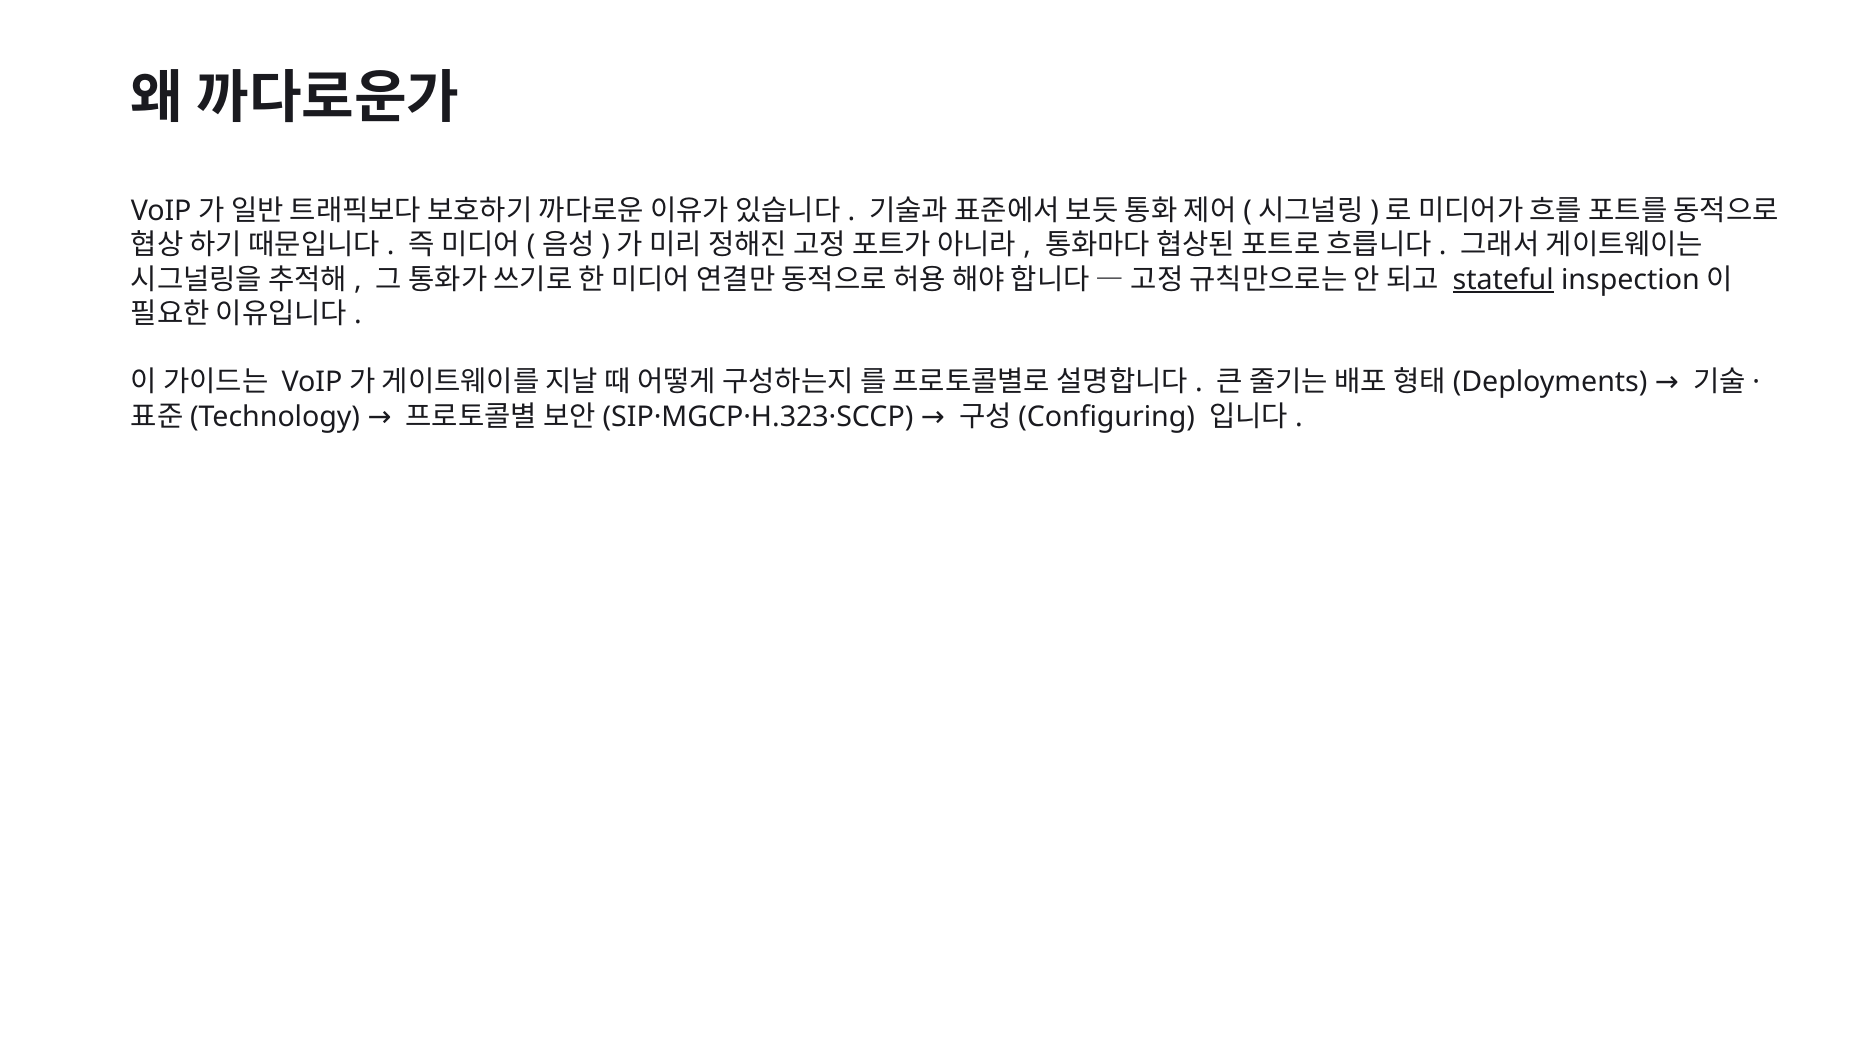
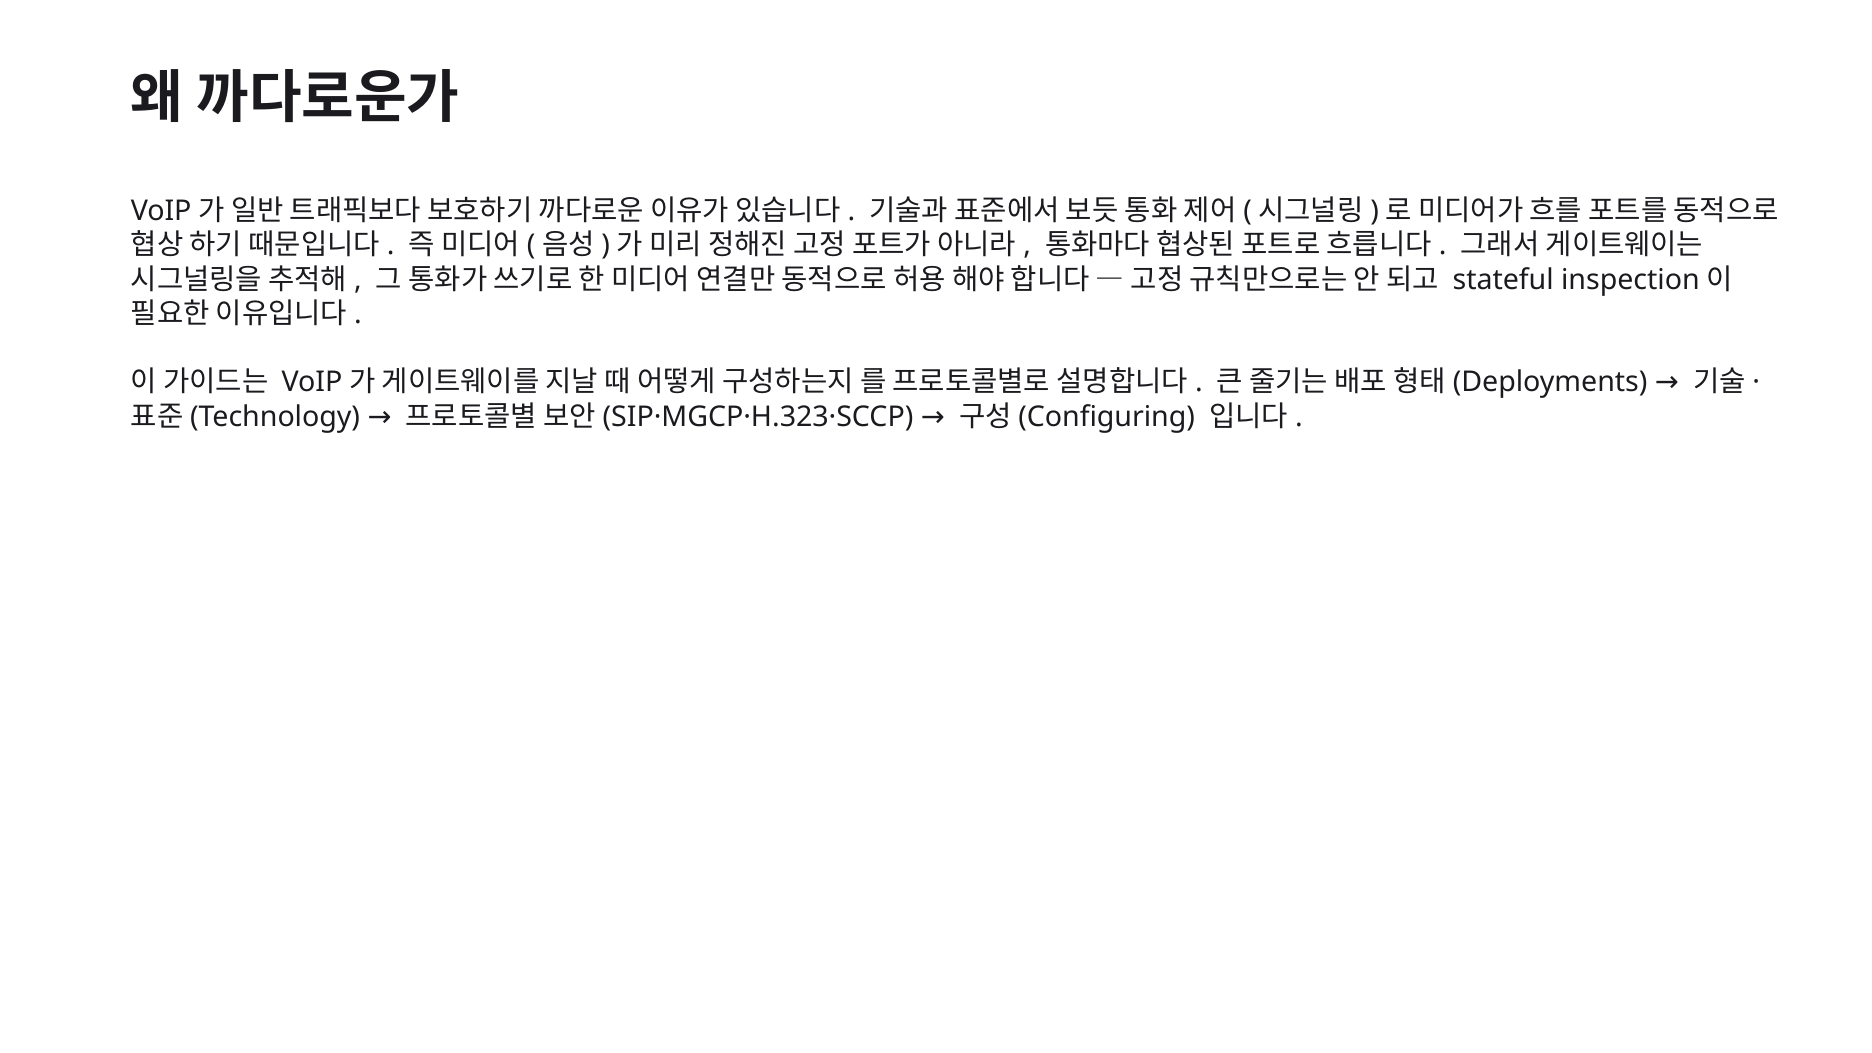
stateful underline: present -> none
